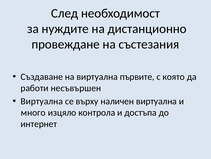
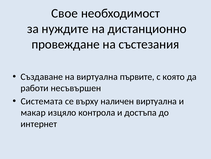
След: След -> Свое
Виртуална at (42, 101): Виртуална -> Системата
много: много -> макар
